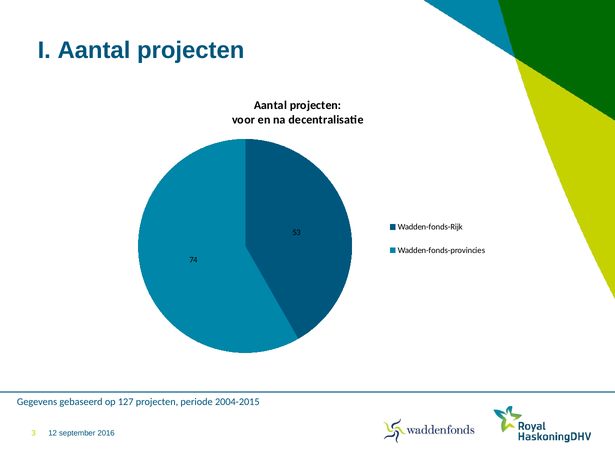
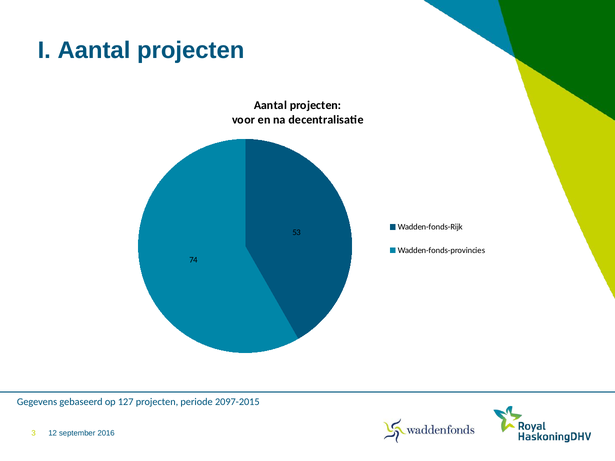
2004-2015: 2004-2015 -> 2097-2015
